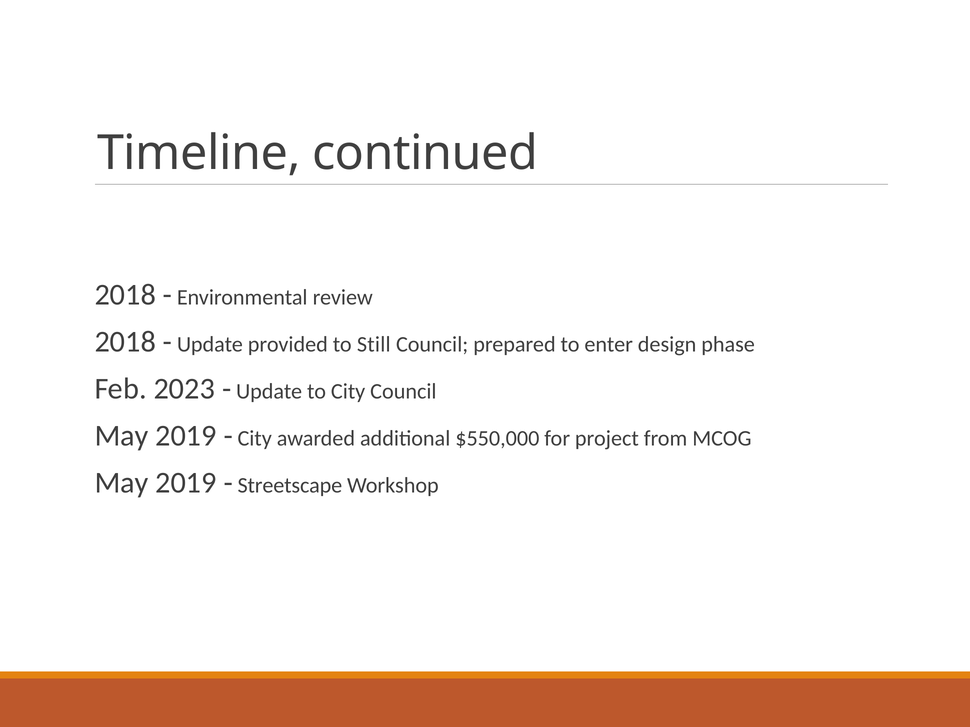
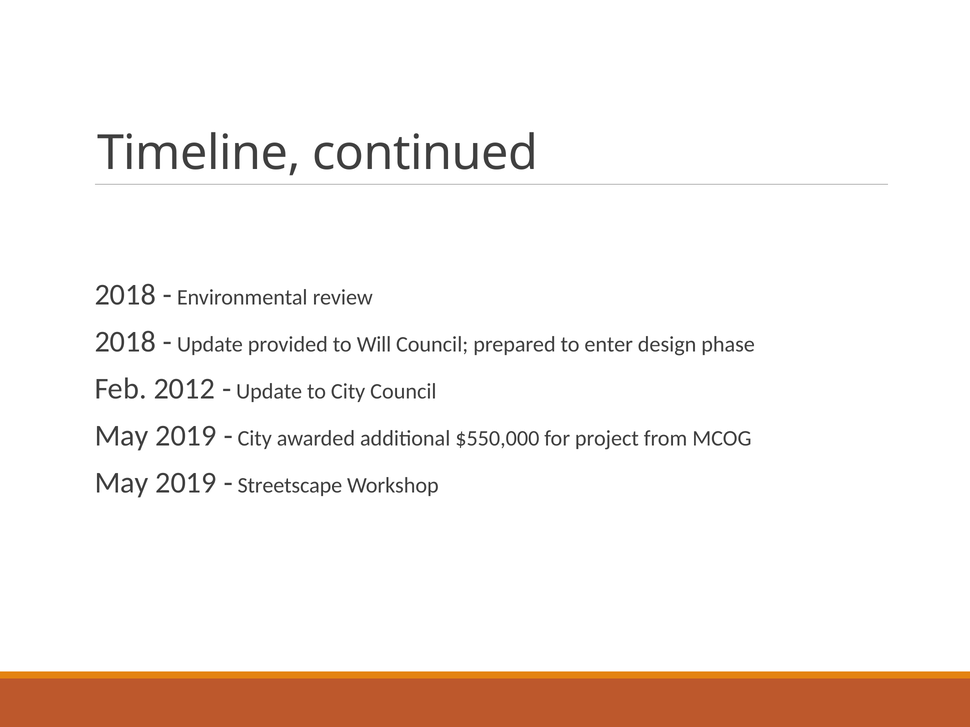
Still: Still -> Will
2023: 2023 -> 2012
